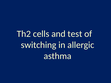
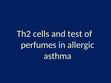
switching: switching -> perfumes
